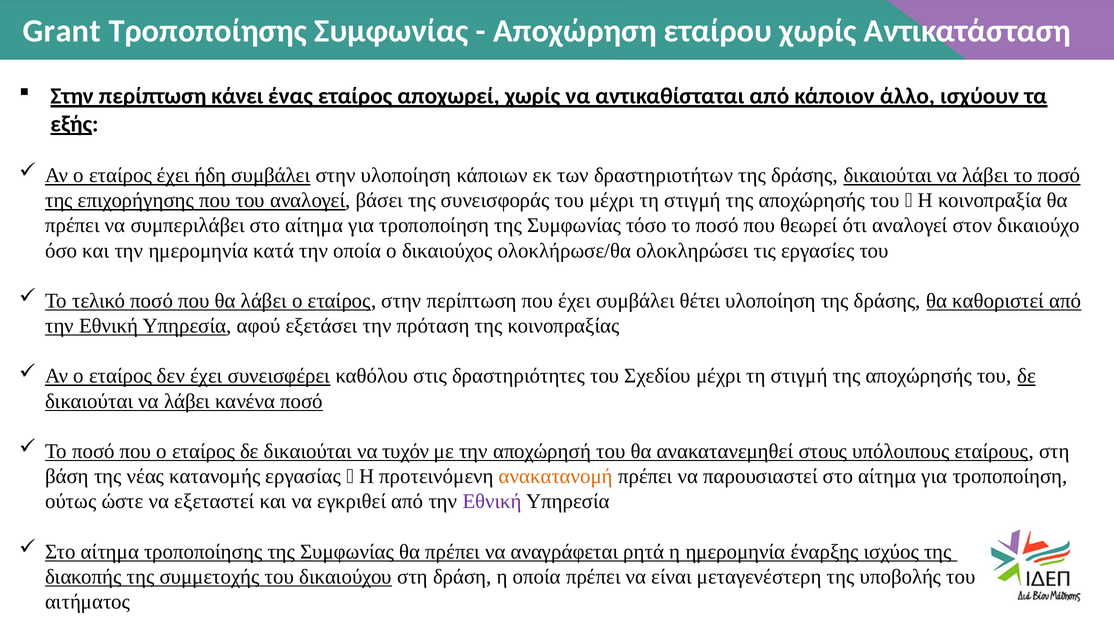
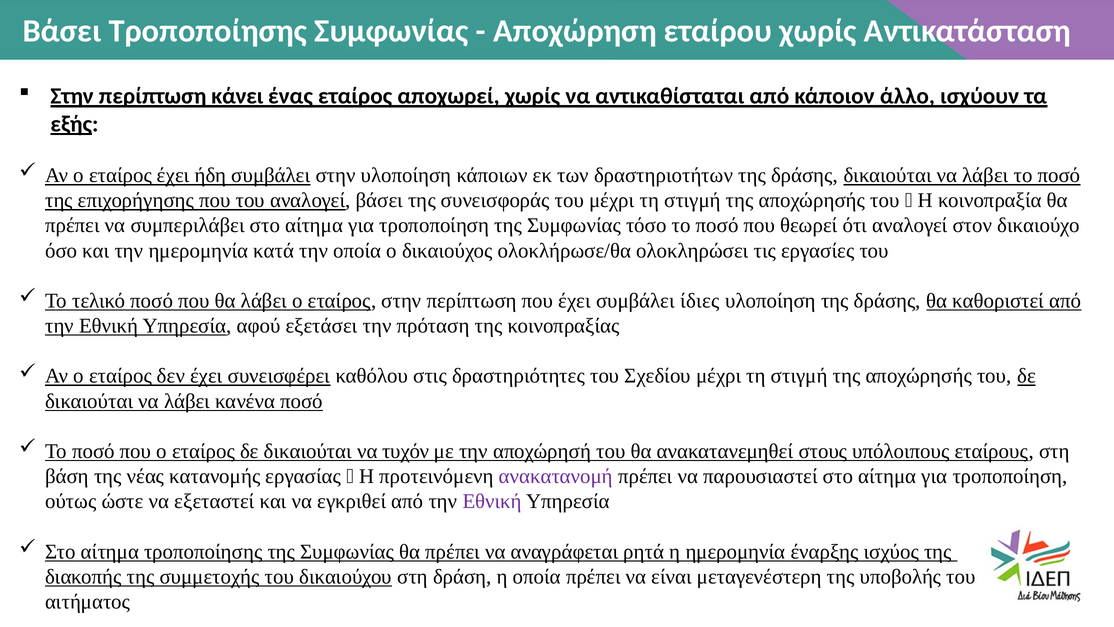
Grant at (62, 31): Grant -> Βάσει
θέτει: θέτει -> ίδιες
ανακατανομή colour: orange -> purple
